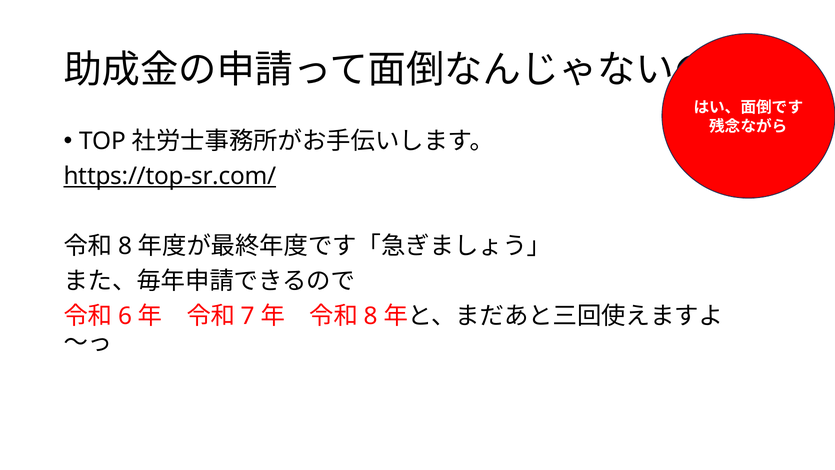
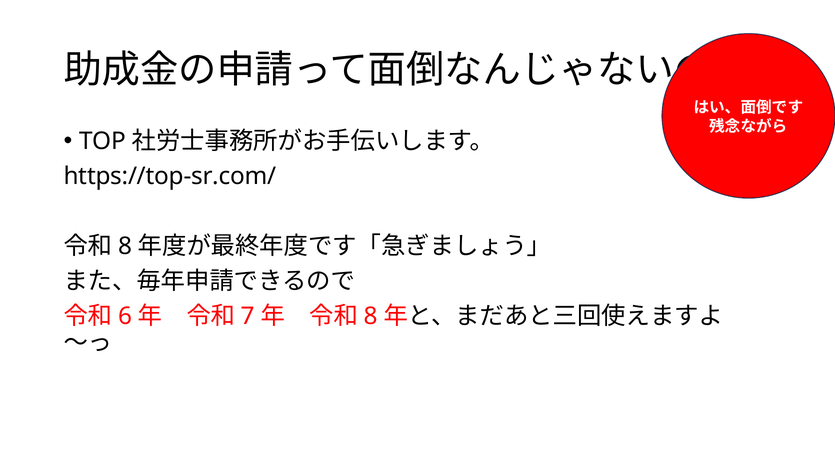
https://top-sr.com/ underline: present -> none
